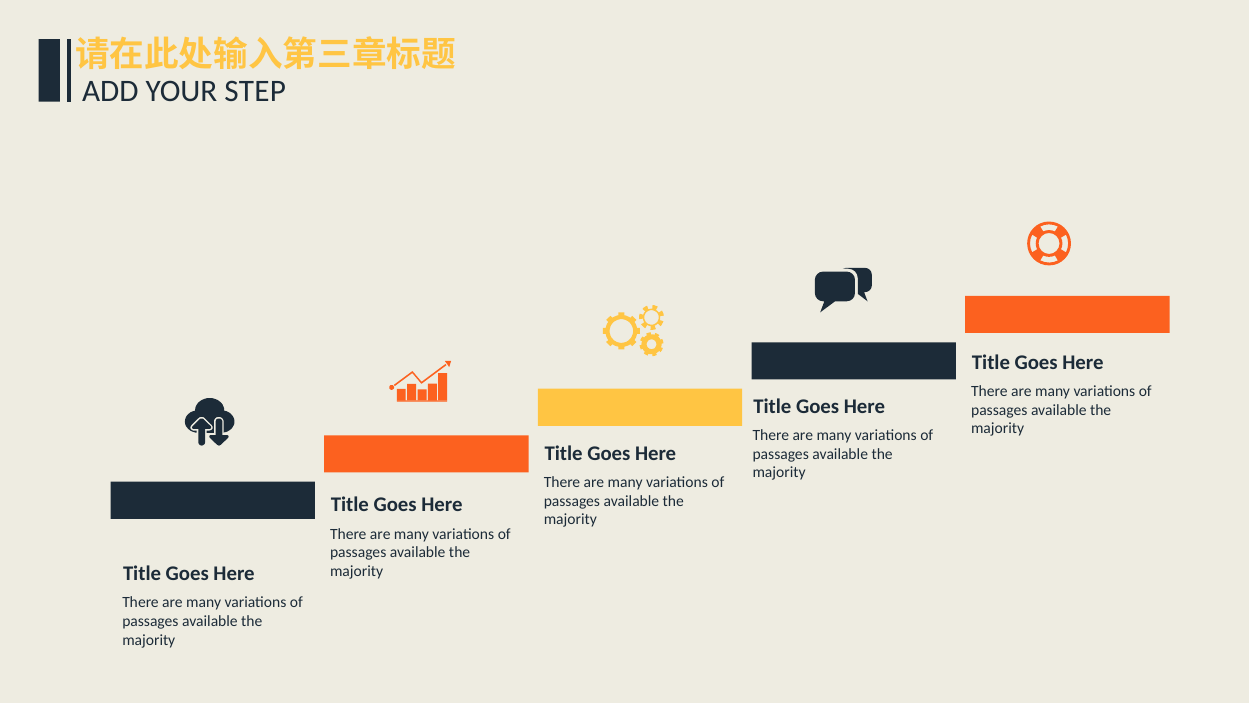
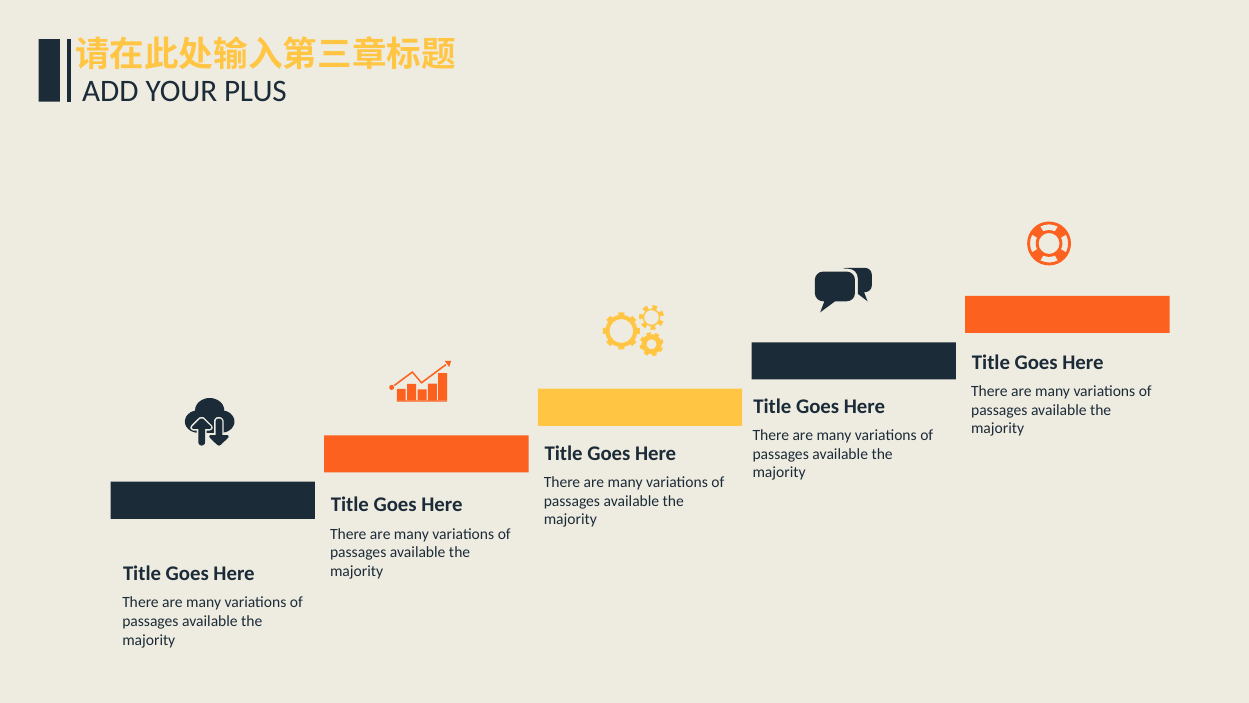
STEP: STEP -> PLUS
